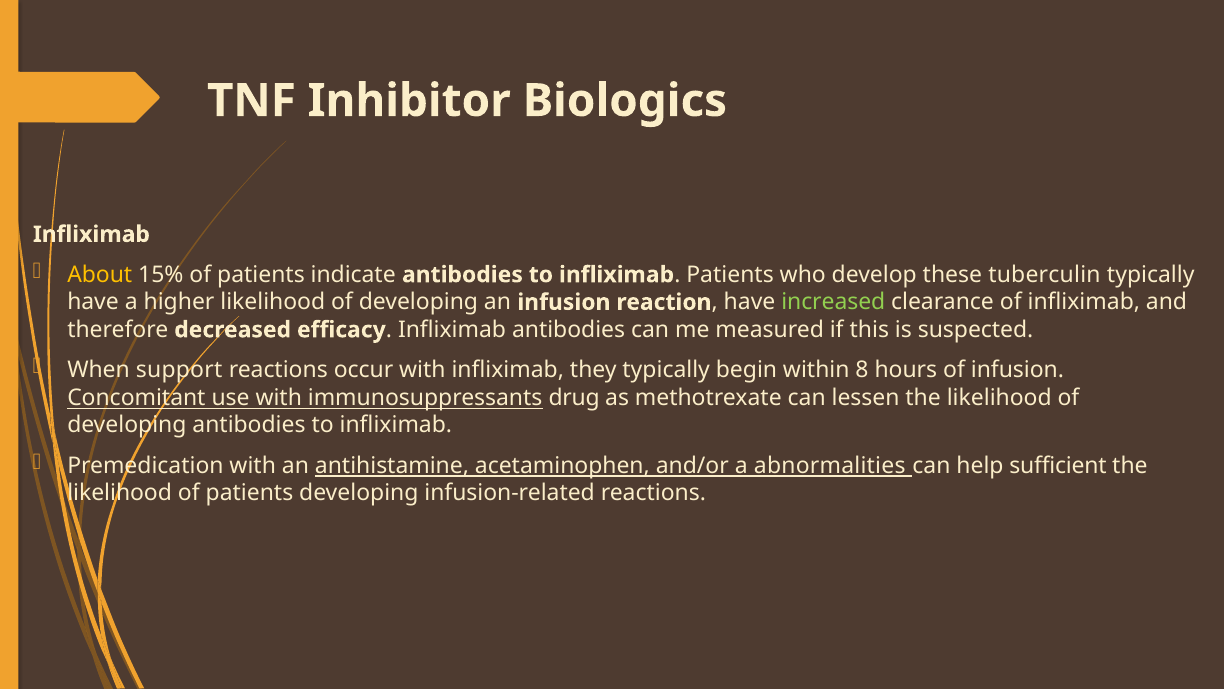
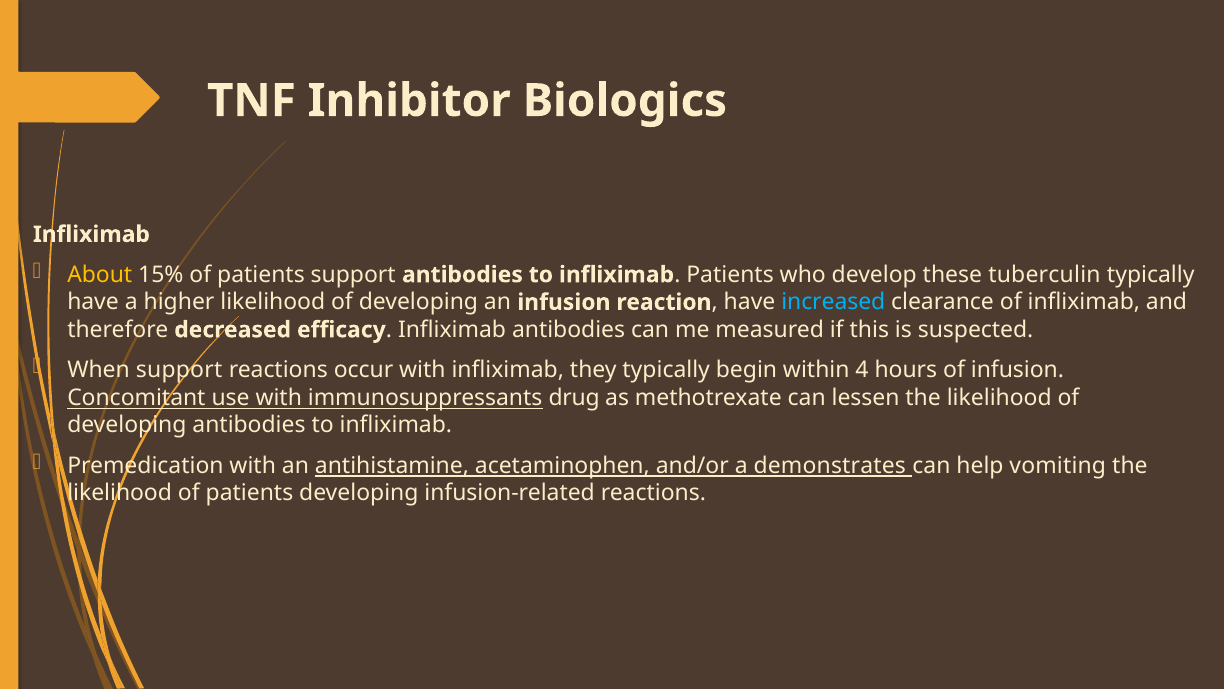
patients indicate: indicate -> support
increased colour: light green -> light blue
8: 8 -> 4
abnormalities: abnormalities -> demonstrates
sufficient: sufficient -> vomiting
